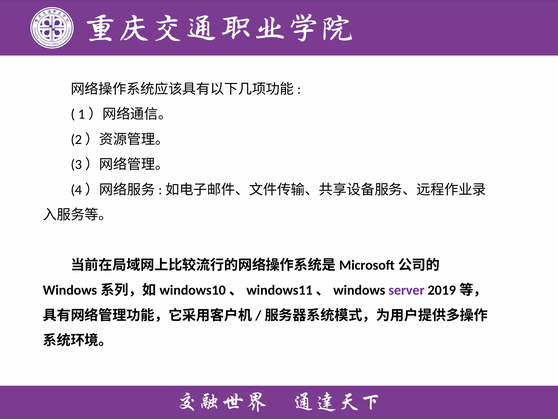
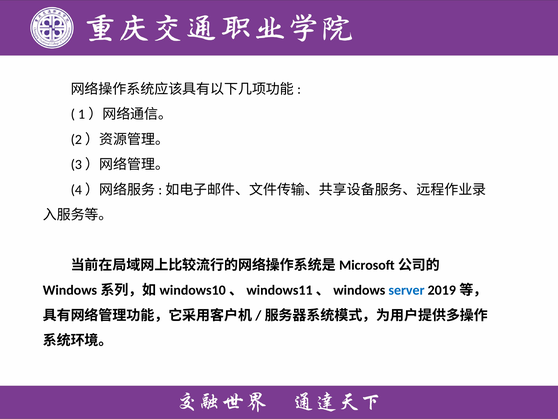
server colour: purple -> blue
